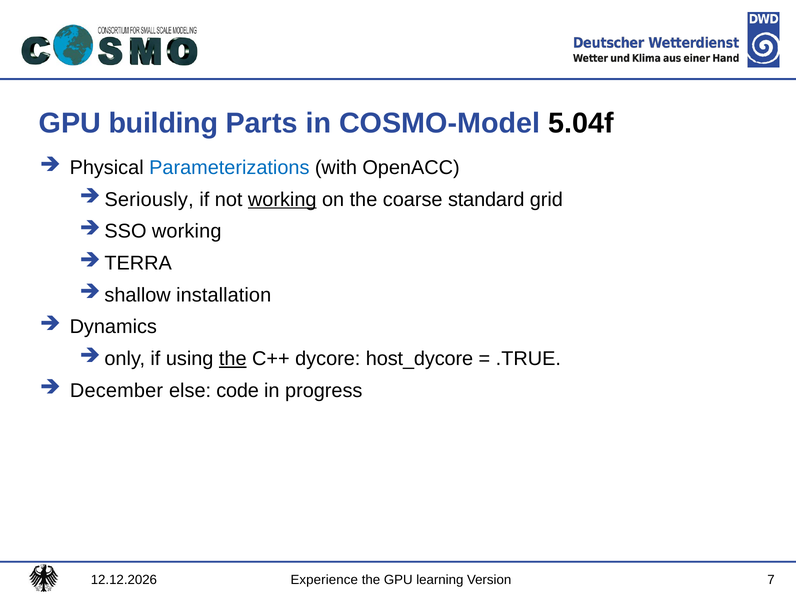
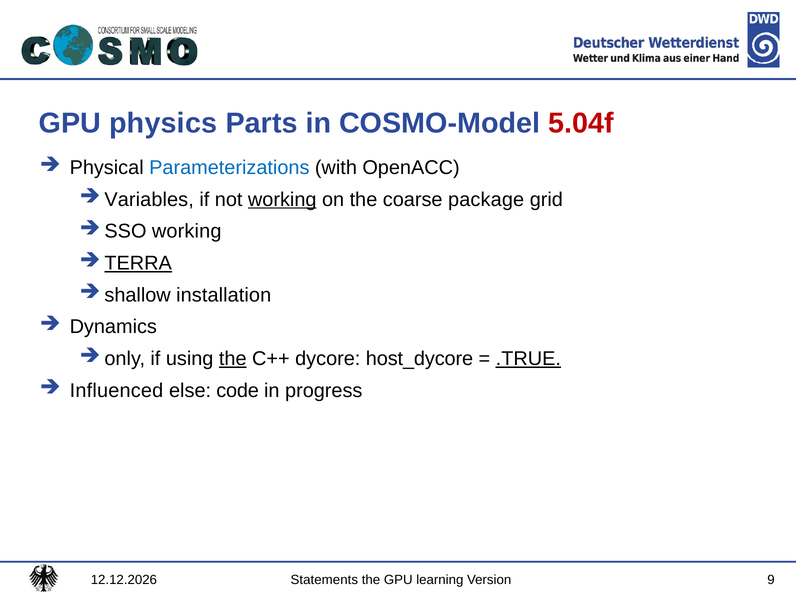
building: building -> physics
5.04f colour: black -> red
Seriously: Seriously -> Variables
standard: standard -> package
TERRA underline: none -> present
.TRUE underline: none -> present
December: December -> Influenced
Experience: Experience -> Statements
7: 7 -> 9
